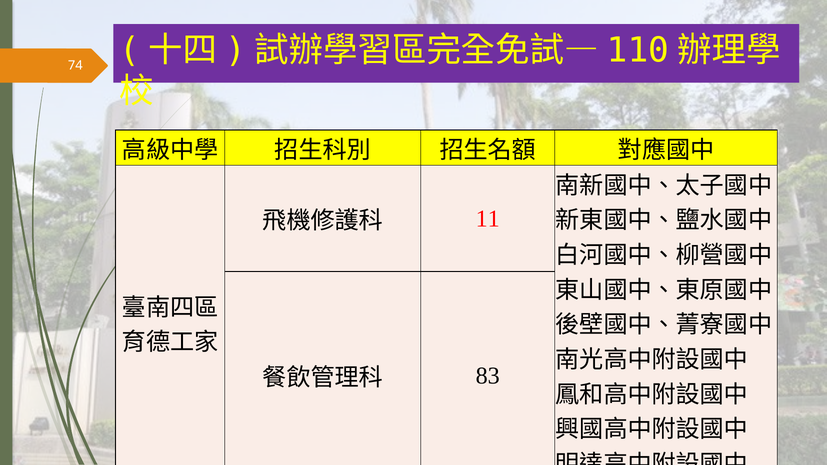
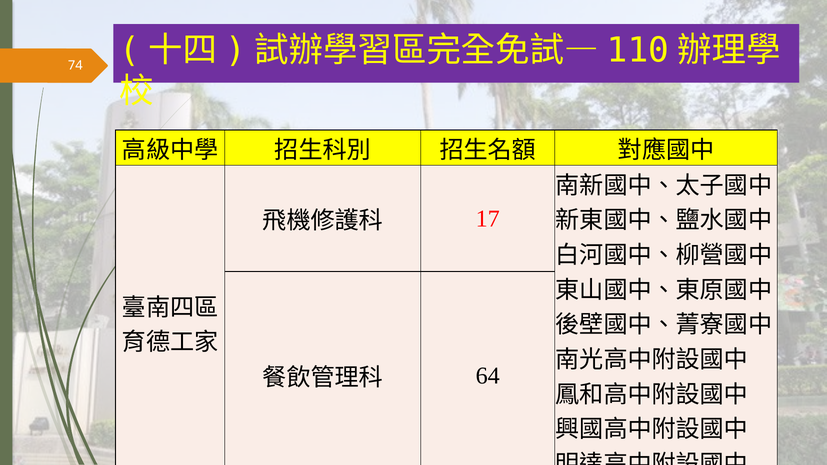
11: 11 -> 17
83: 83 -> 64
